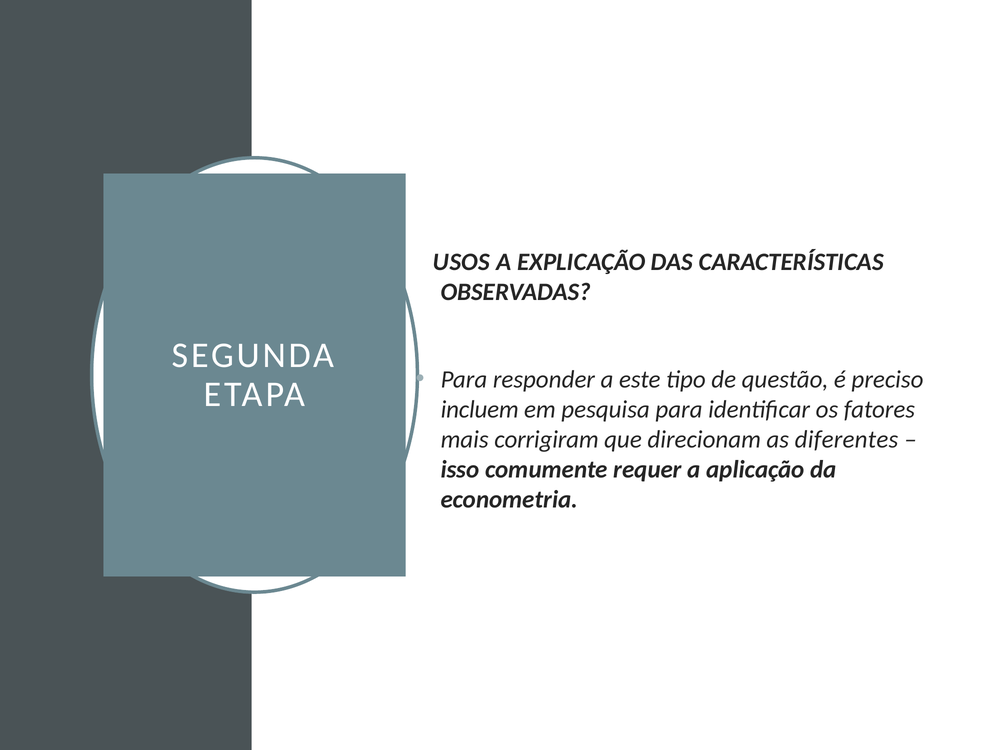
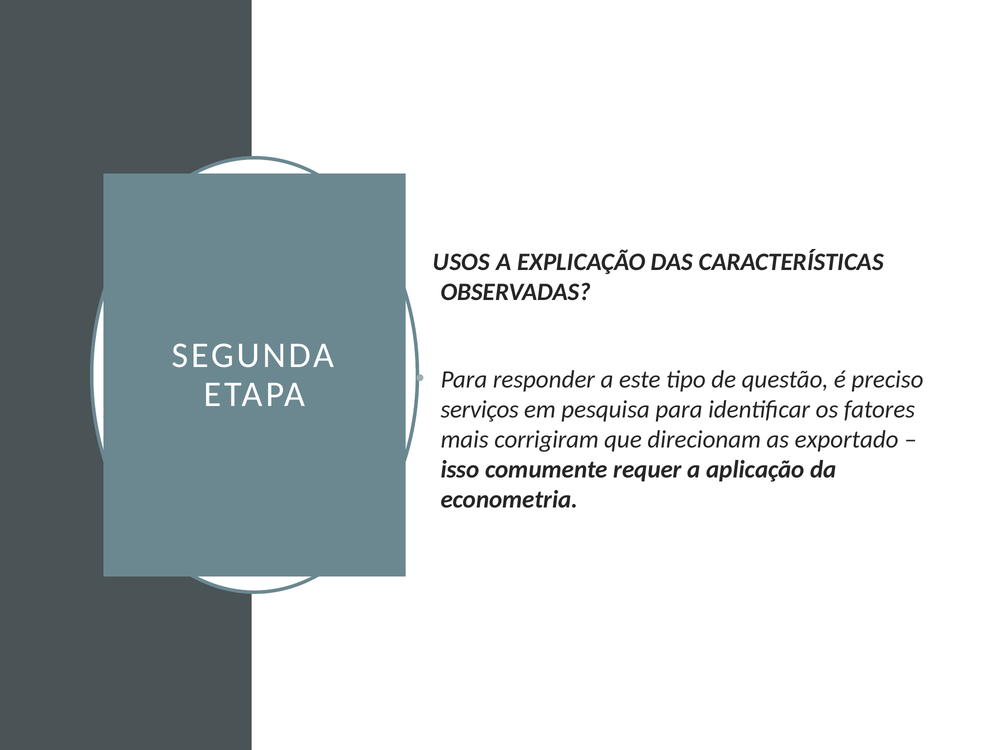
incluem: incluem -> serviços
diferentes: diferentes -> exportado
